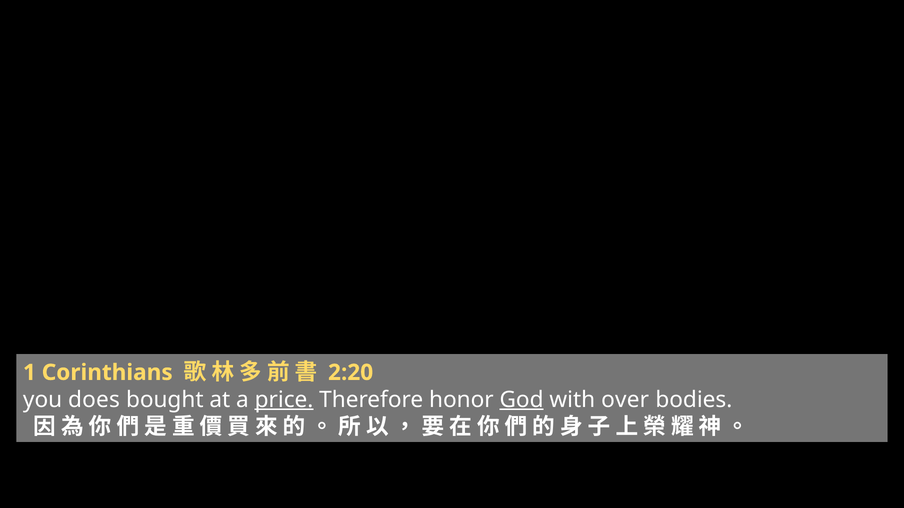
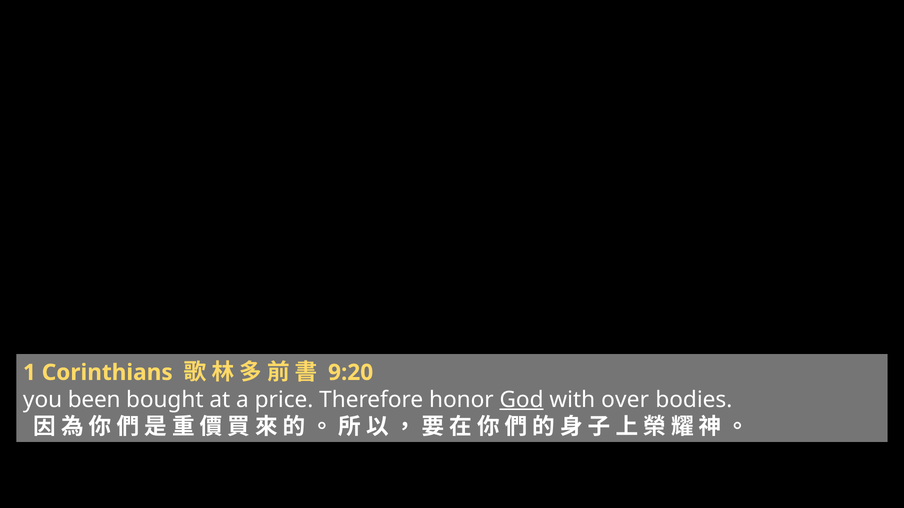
2:20: 2:20 -> 9:20
does: does -> been
price underline: present -> none
